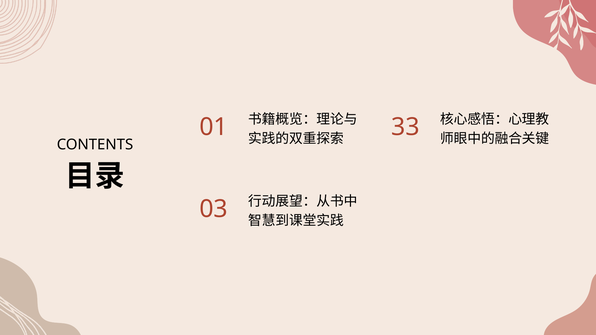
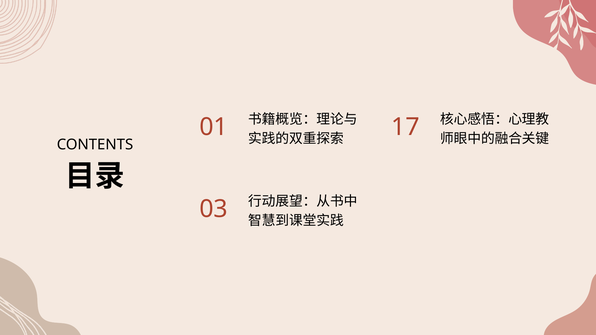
33: 33 -> 17
